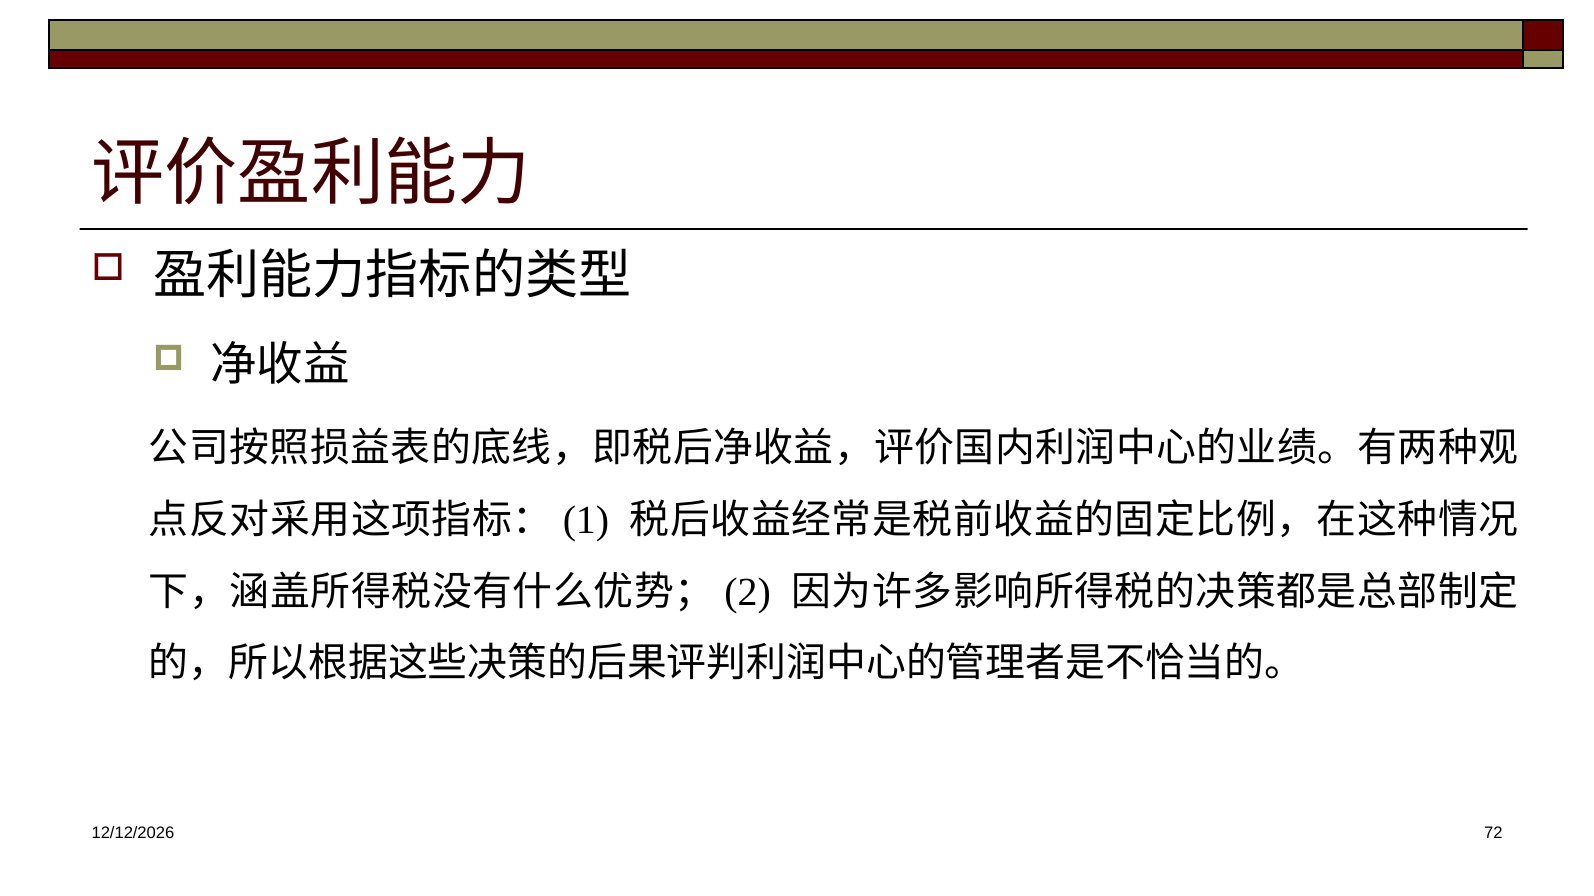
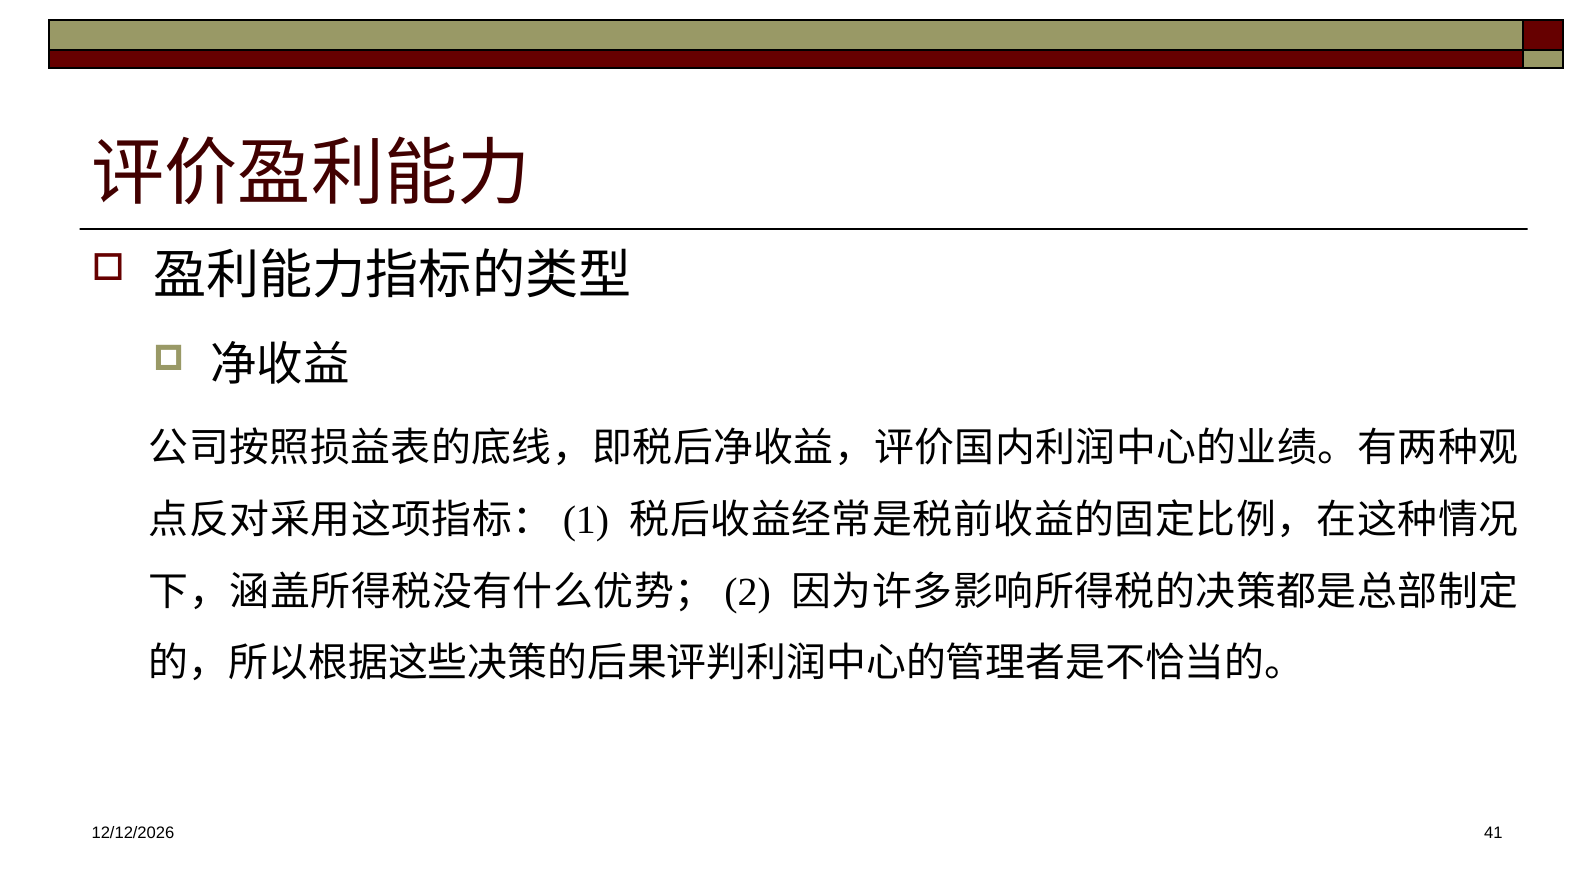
72: 72 -> 41
